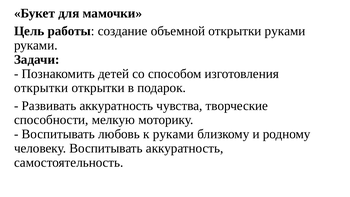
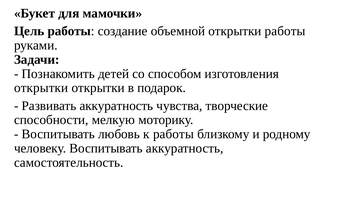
открытки руками: руками -> работы
к руками: руками -> работы
